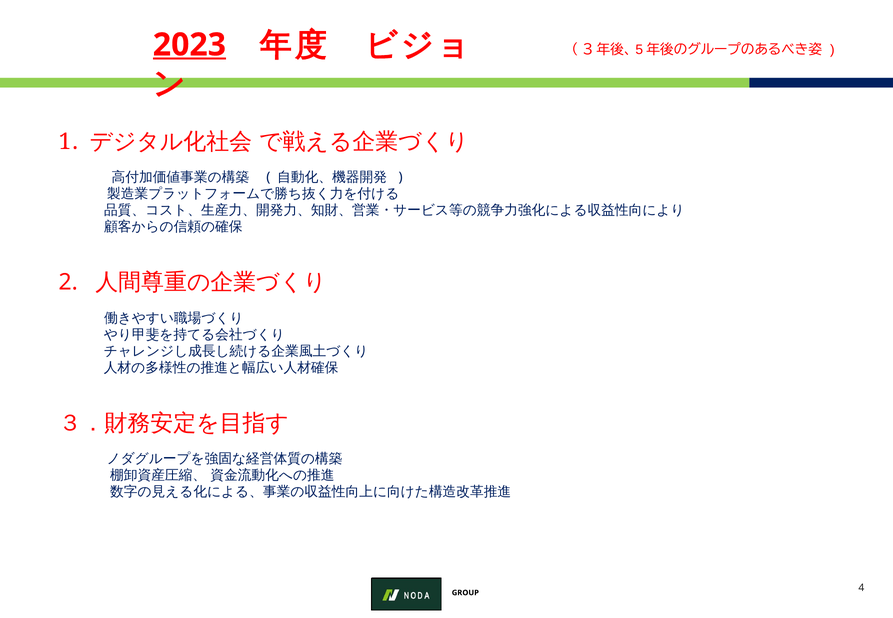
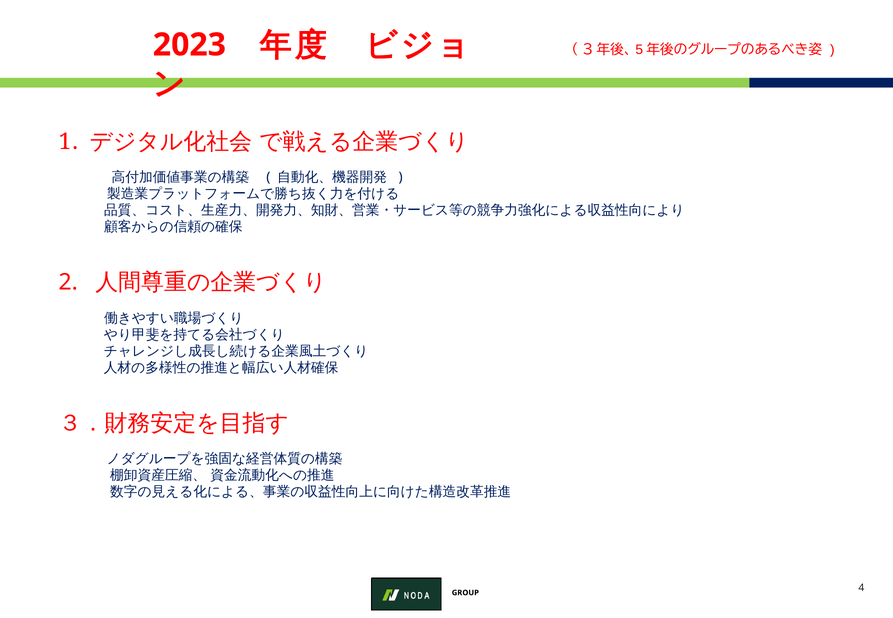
2023 underline: present -> none
